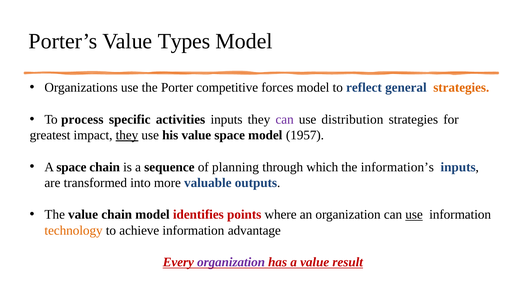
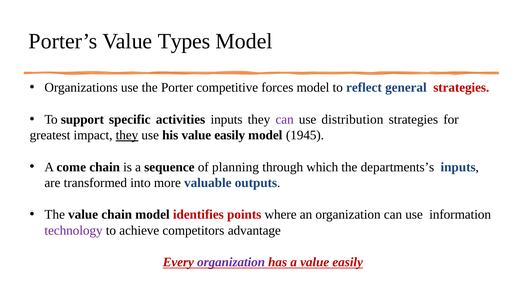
strategies at (461, 88) colour: orange -> red
process: process -> support
his value space: space -> easily
1957: 1957 -> 1945
A space: space -> come
information’s: information’s -> departments’s
use at (414, 214) underline: present -> none
technology colour: orange -> purple
achieve information: information -> competitors
a value result: result -> easily
